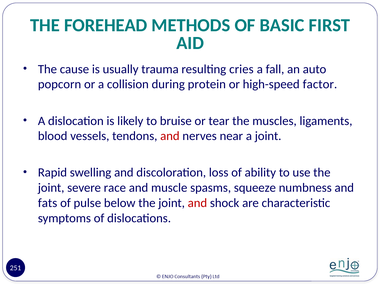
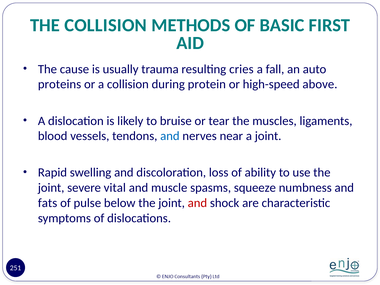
THE FOREHEAD: FOREHEAD -> COLLISION
popcorn: popcorn -> proteins
factor: factor -> above
and at (170, 136) colour: red -> blue
race: race -> vital
